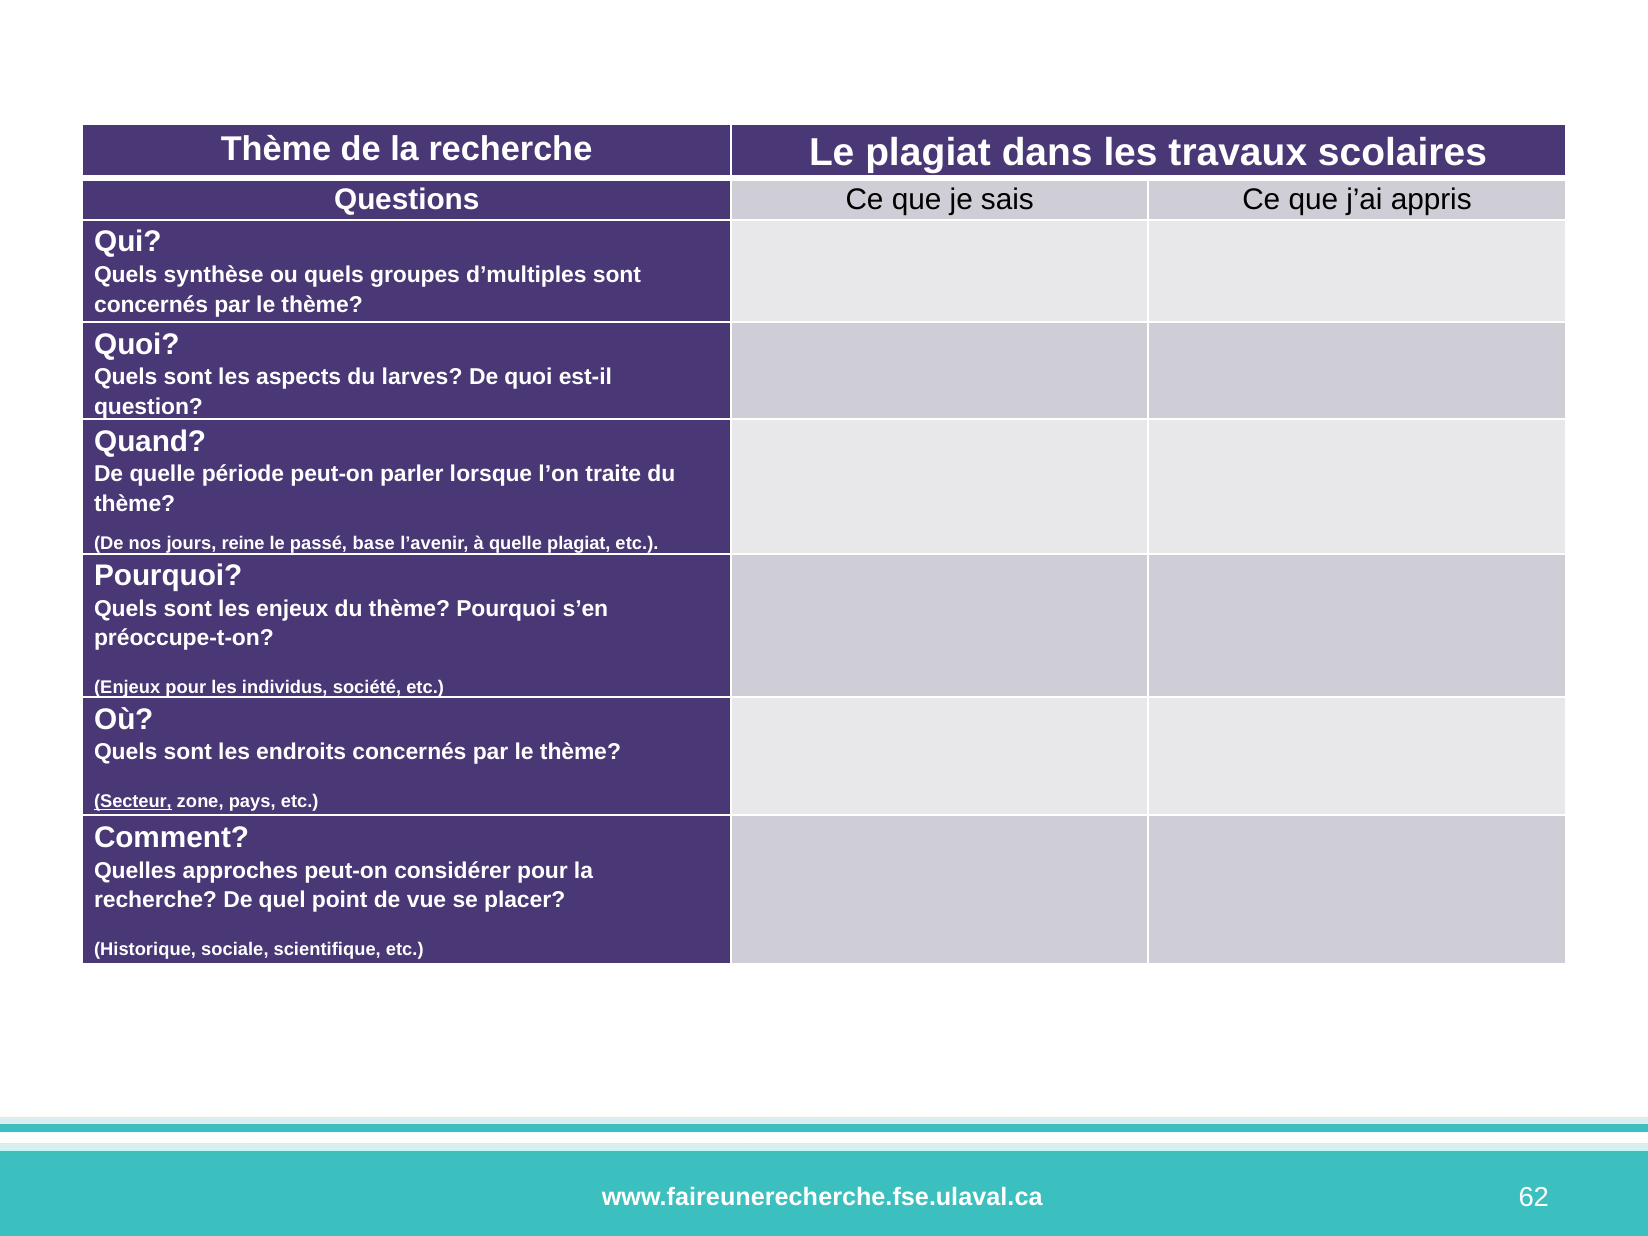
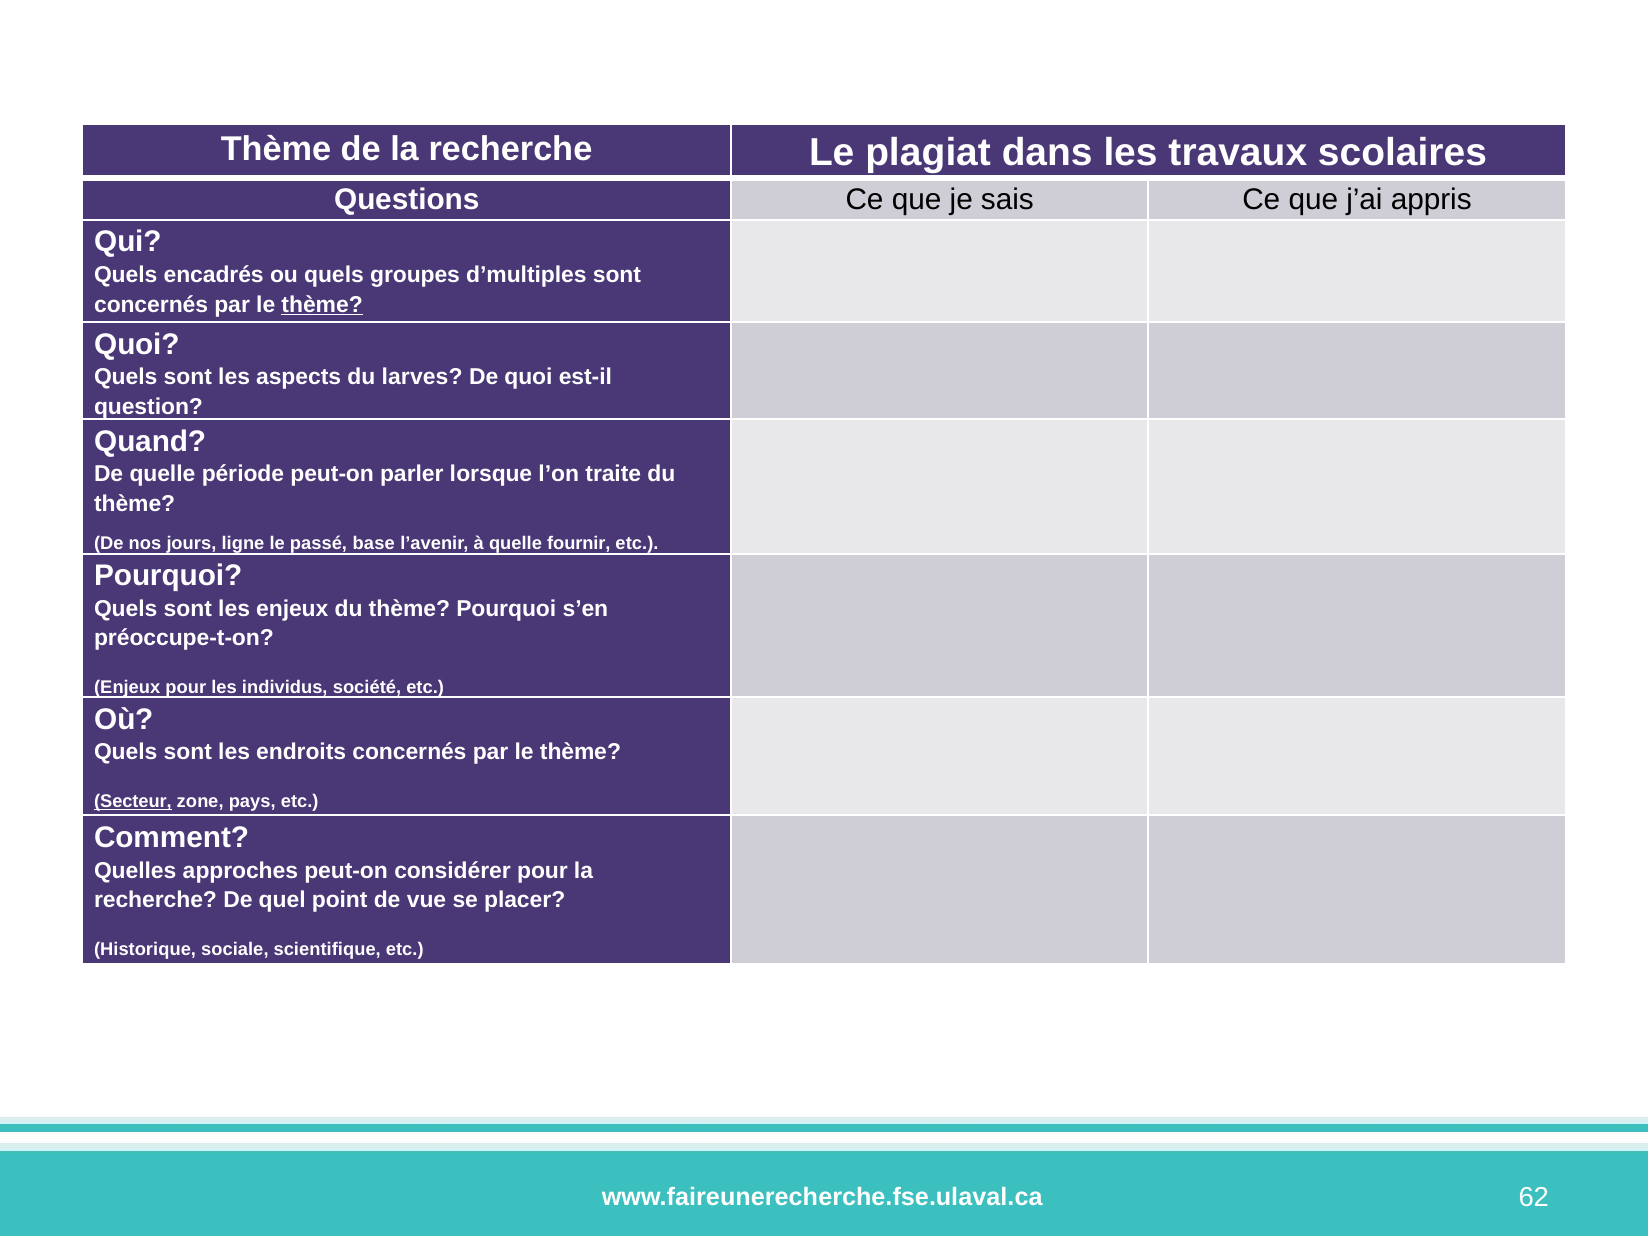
synthèse: synthèse -> encadrés
thème at (322, 305) underline: none -> present
reine: reine -> ligne
quelle plagiat: plagiat -> fournir
